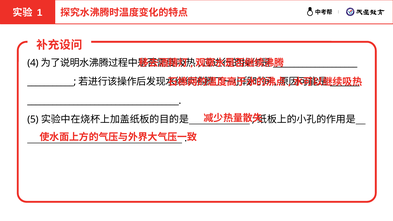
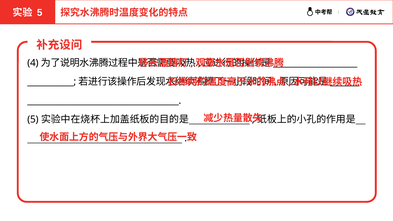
1 at (40, 13): 1 -> 5
